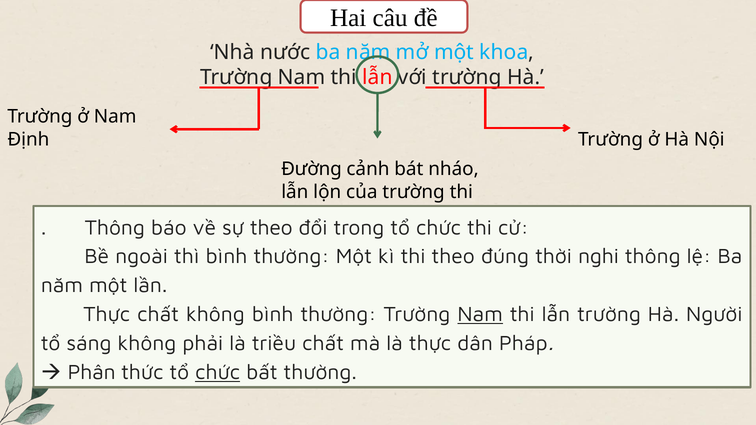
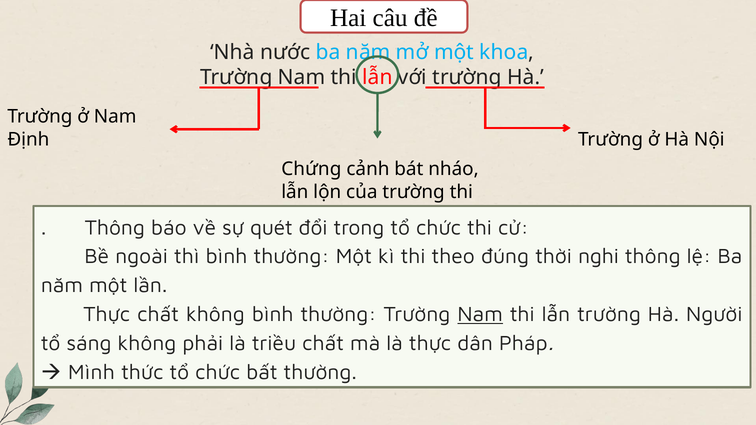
Đường: Đường -> Chứng
sự theo: theo -> quét
Phân: Phân -> Mình
chức at (218, 373) underline: present -> none
